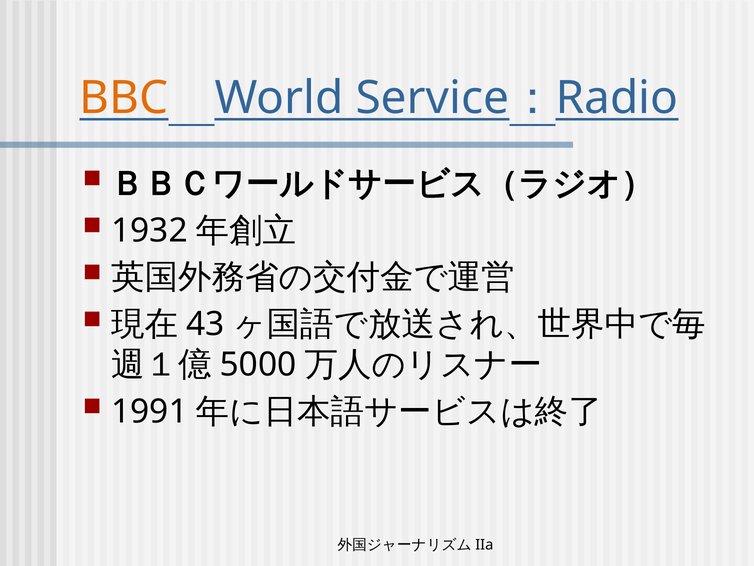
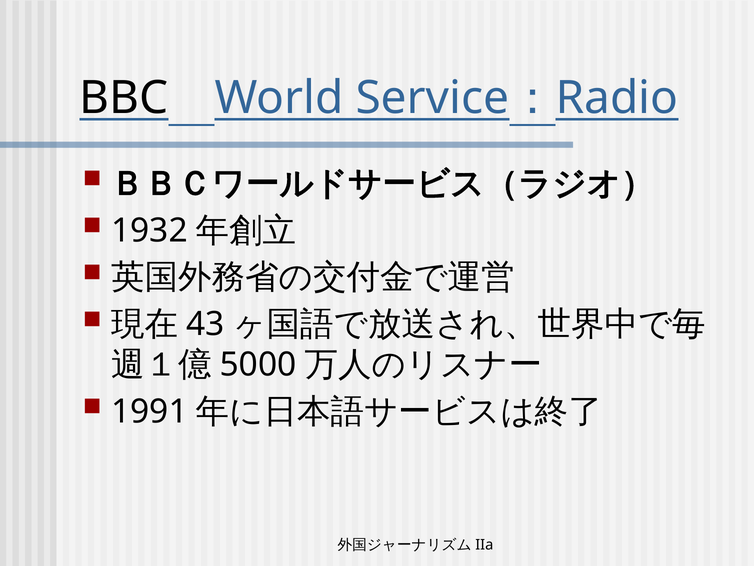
BBC colour: orange -> black
